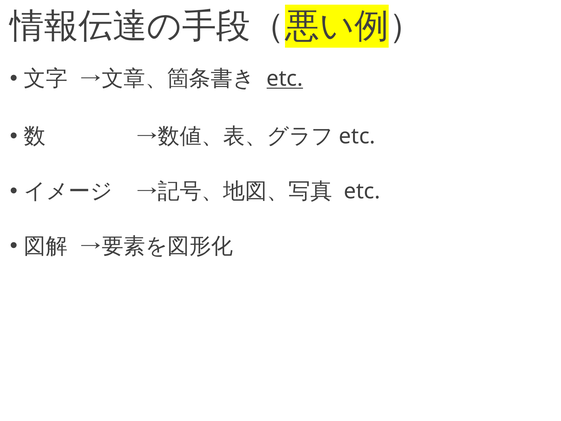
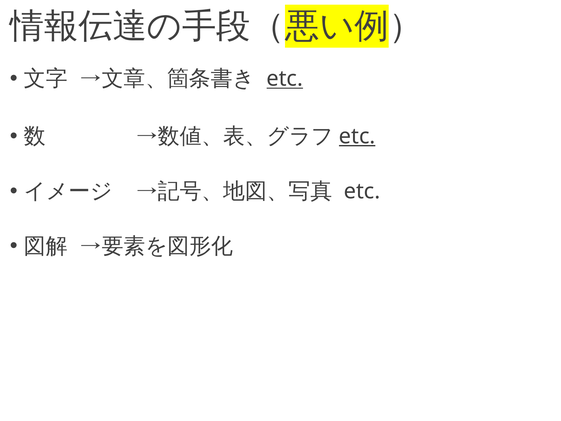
etc at (357, 136) underline: none -> present
